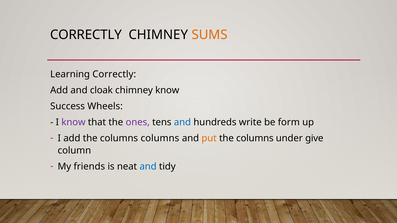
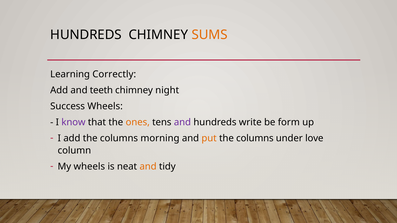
CORRECTLY at (86, 35): CORRECTLY -> HUNDREDS
cloak: cloak -> teeth
chimney know: know -> night
ones colour: purple -> orange
and at (182, 122) colour: blue -> purple
columns columns: columns -> morning
give: give -> love
My friends: friends -> wheels
and at (148, 167) colour: blue -> orange
